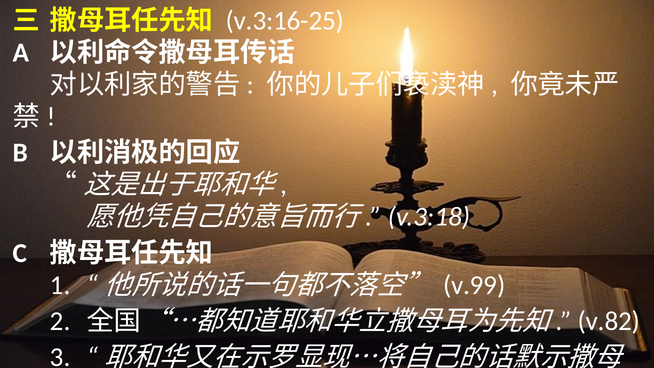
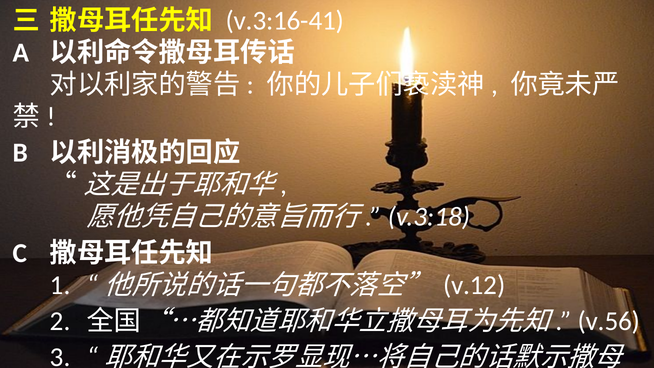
v.3:16-25: v.3:16-25 -> v.3:16-41
v.99: v.99 -> v.12
v.82: v.82 -> v.56
